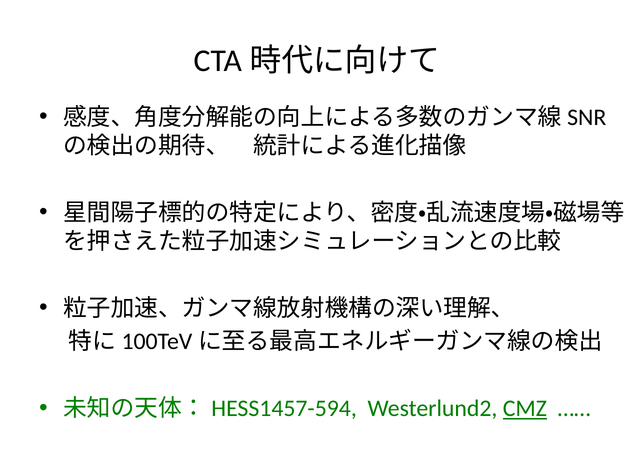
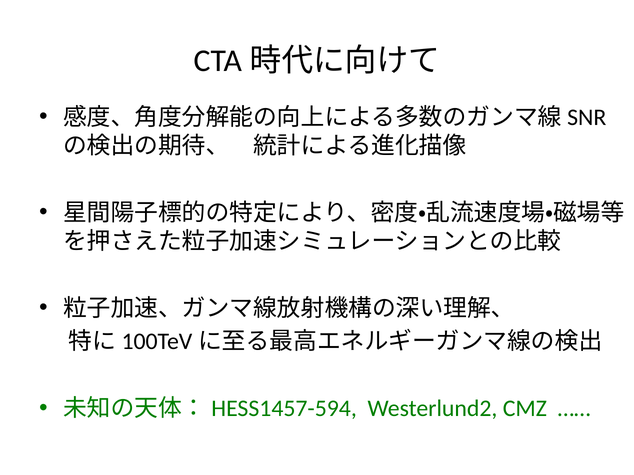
CMZ underline: present -> none
